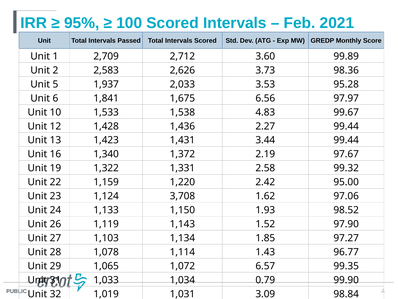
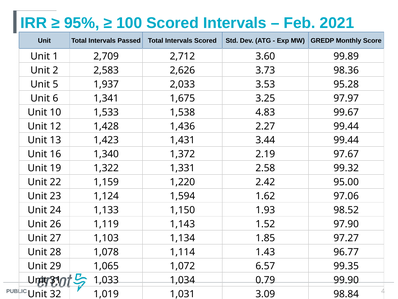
1,841: 1,841 -> 1,341
6.56: 6.56 -> 3.25
3,708: 3,708 -> 1,594
